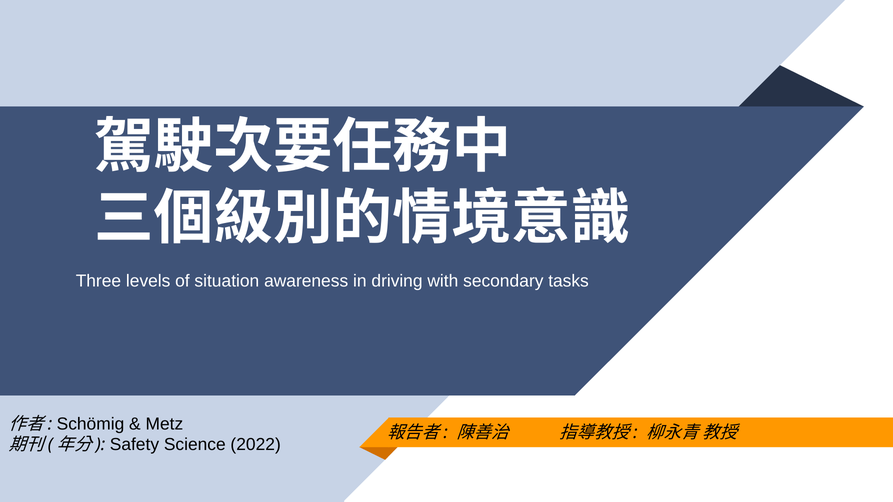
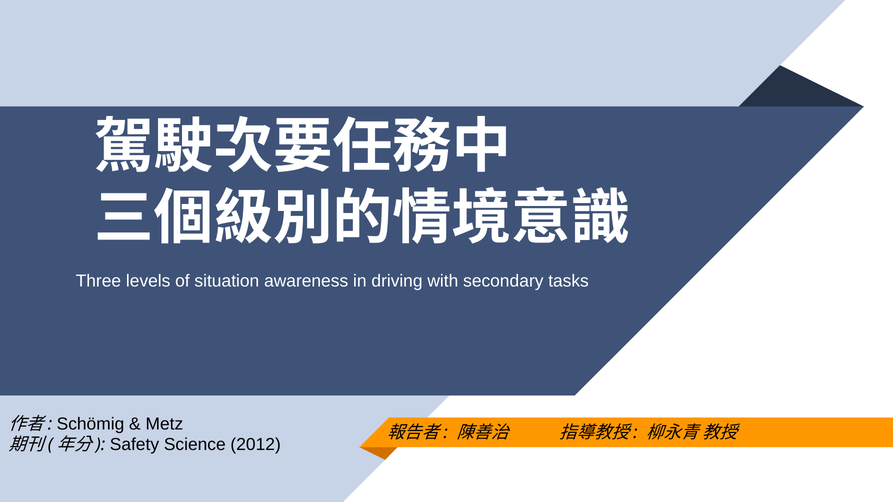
2022: 2022 -> 2012
